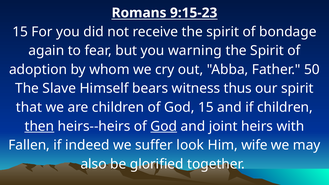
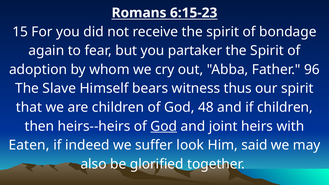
9:15-23: 9:15-23 -> 6:15-23
warning: warning -> partaker
50: 50 -> 96
God 15: 15 -> 48
then underline: present -> none
Fallen: Fallen -> Eaten
wife: wife -> said
